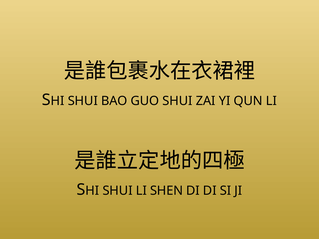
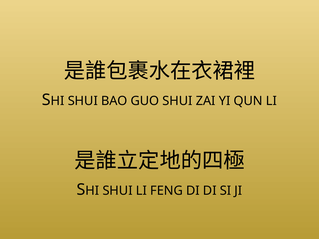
SHEN: SHEN -> FENG
